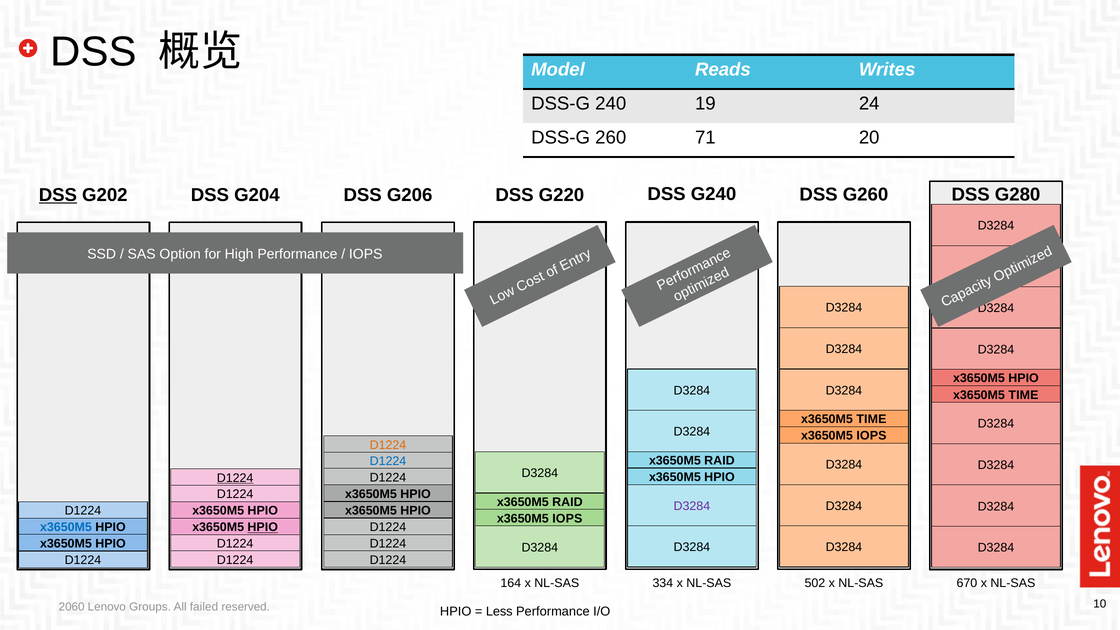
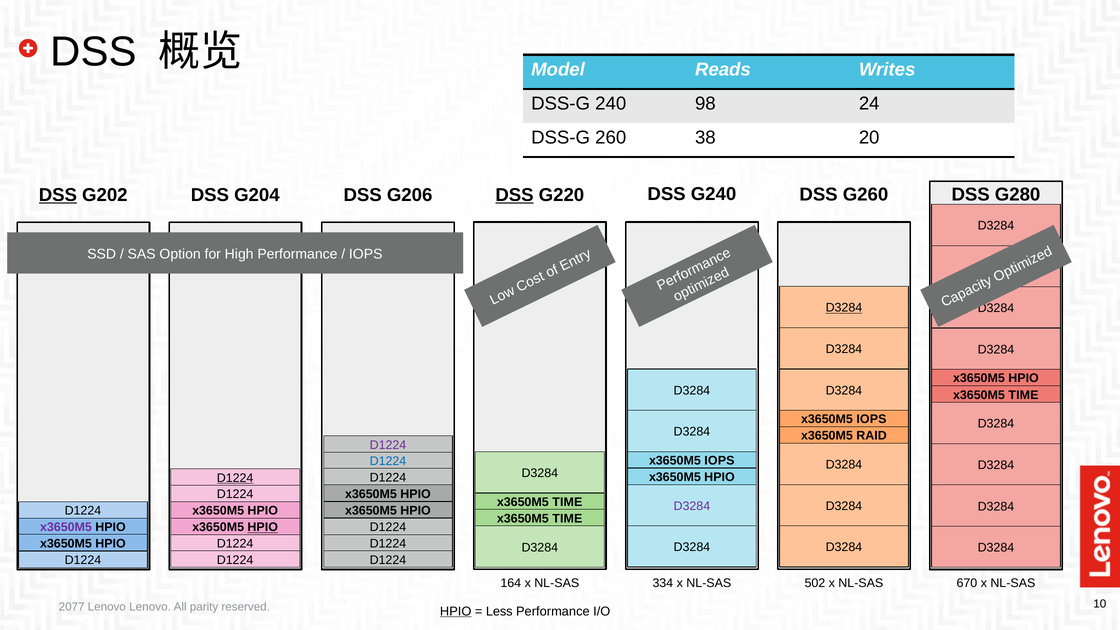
19: 19 -> 98
71: 71 -> 38
DSS at (515, 195) underline: none -> present
D3284 at (844, 308) underline: none -> present
TIME at (871, 419): TIME -> IOPS
IOPS at (871, 436): IOPS -> RAID
D1224 at (388, 445) colour: orange -> purple
RAID at (719, 461): RAID -> IOPS
RAID at (567, 502): RAID -> TIME
IOPS at (567, 519): IOPS -> TIME
x3650M5 at (66, 527) colour: blue -> purple
2060: 2060 -> 2077
Lenovo Groups: Groups -> Lenovo
failed: failed -> parity
HPIO at (456, 611) underline: none -> present
